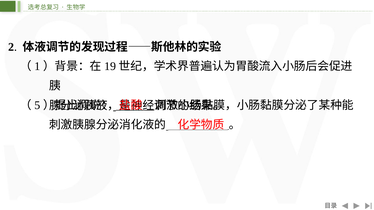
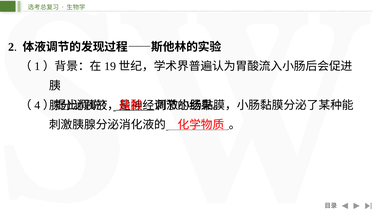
5: 5 -> 4
